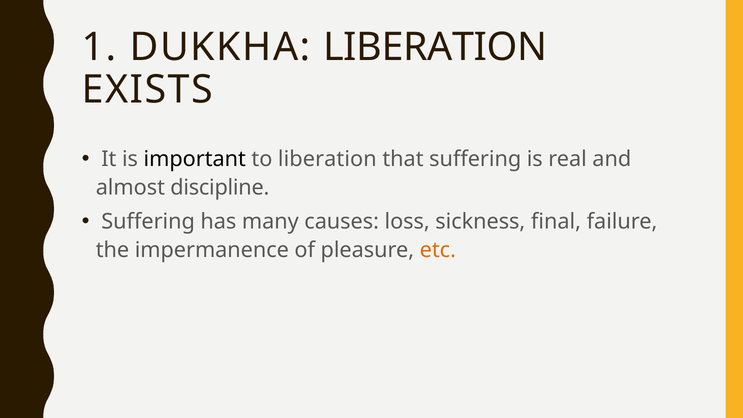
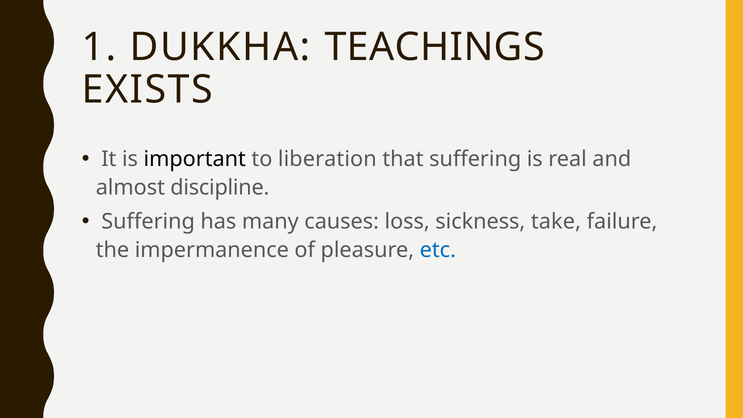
DUKKHA LIBERATION: LIBERATION -> TEACHINGS
final: final -> take
etc colour: orange -> blue
